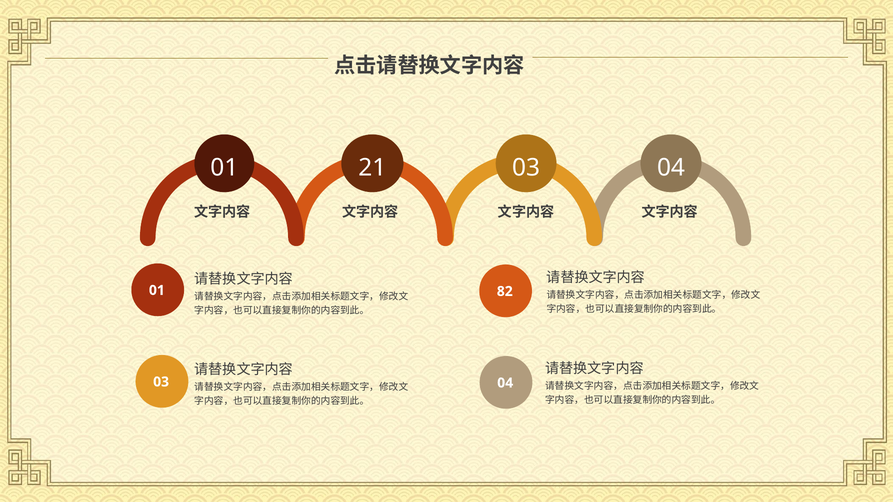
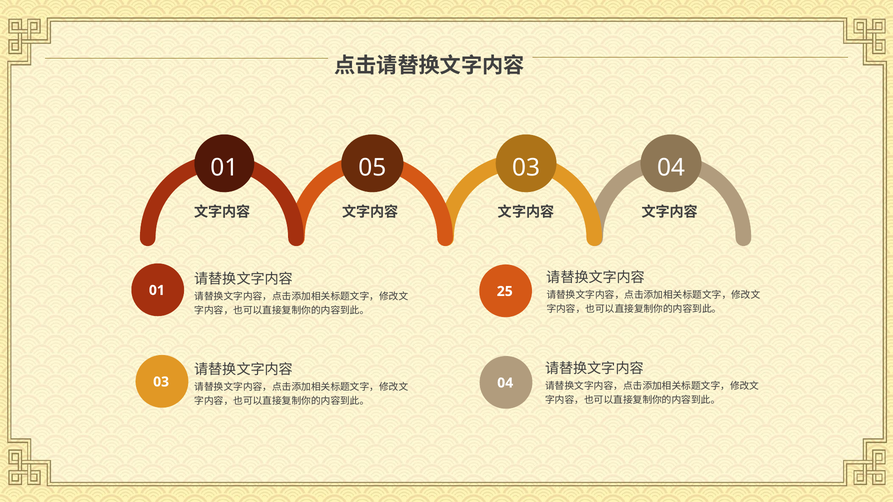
21: 21 -> 05
82: 82 -> 25
